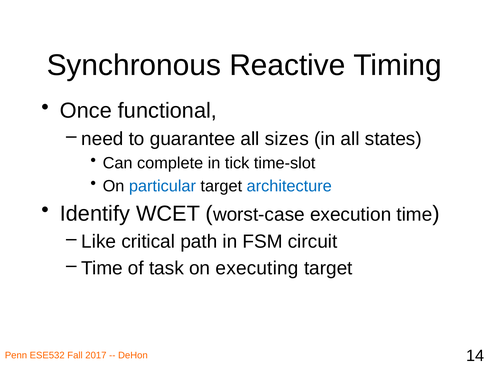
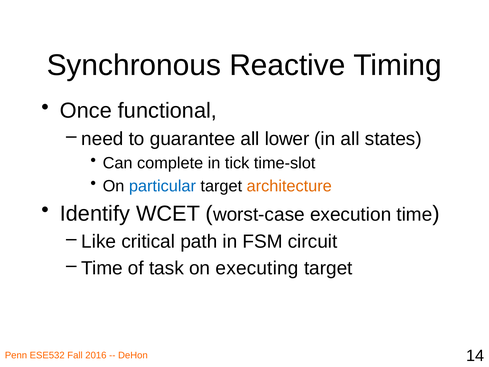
sizes: sizes -> lower
architecture colour: blue -> orange
2017: 2017 -> 2016
